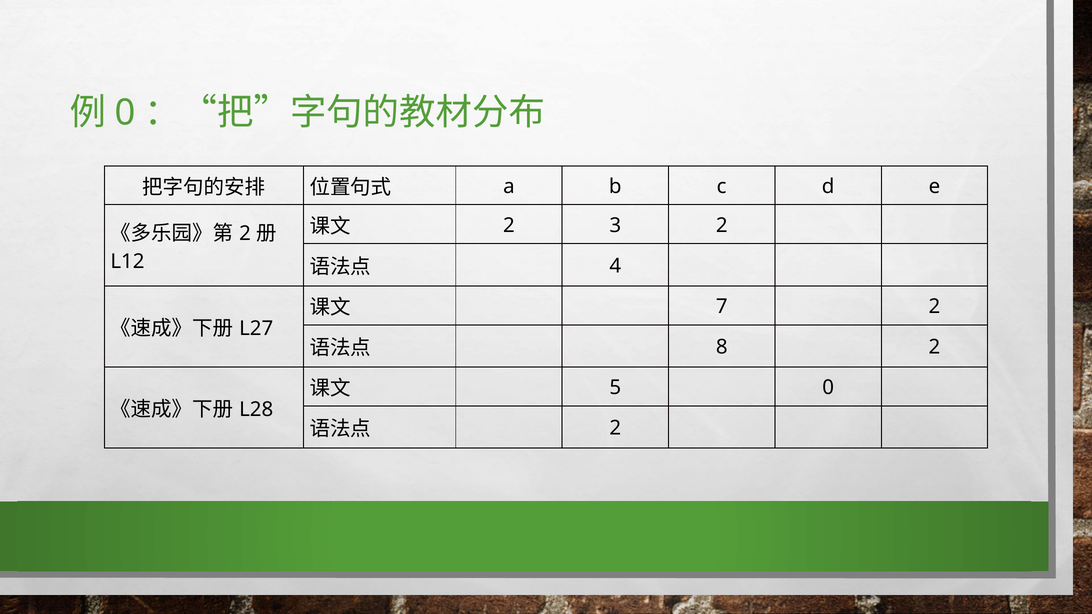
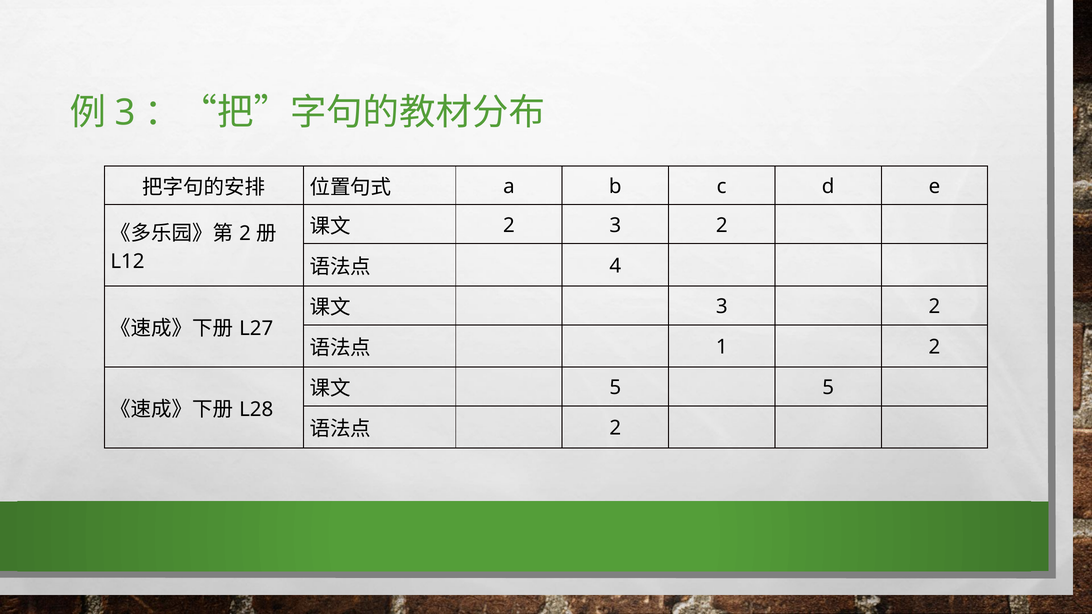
0 at (125, 113): 0 -> 3
7 at (722, 307): 7 -> 3
8: 8 -> 1
5 0: 0 -> 5
